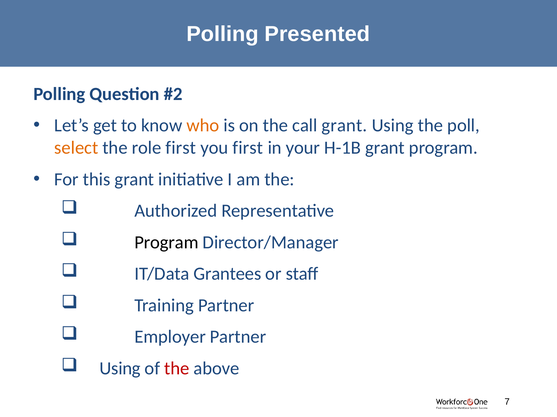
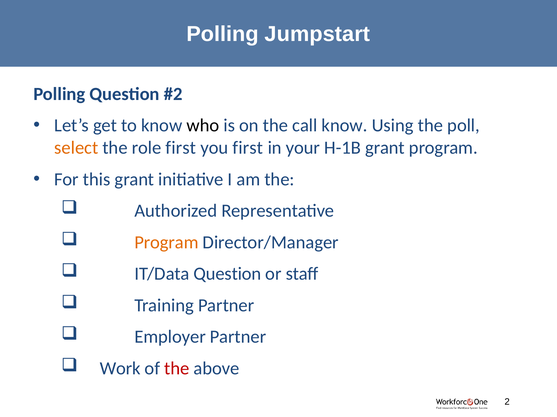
Presented: Presented -> Jumpstart
who colour: orange -> black
call grant: grant -> know
Program at (166, 243) colour: black -> orange
IT/Data Grantees: Grantees -> Question
Using at (120, 369): Using -> Work
7: 7 -> 2
